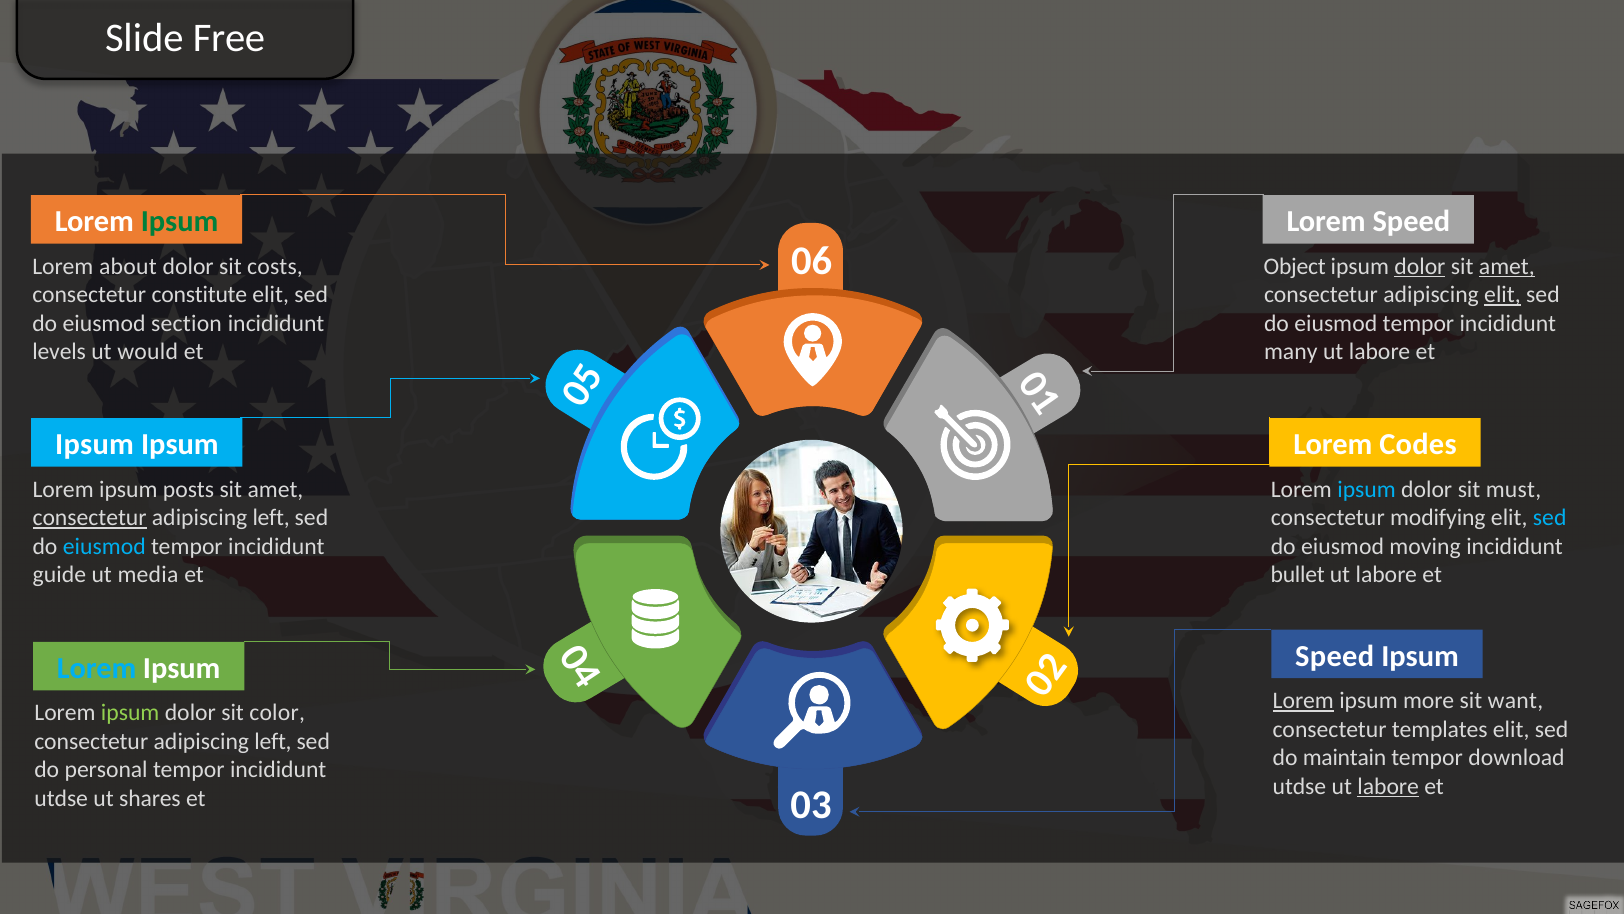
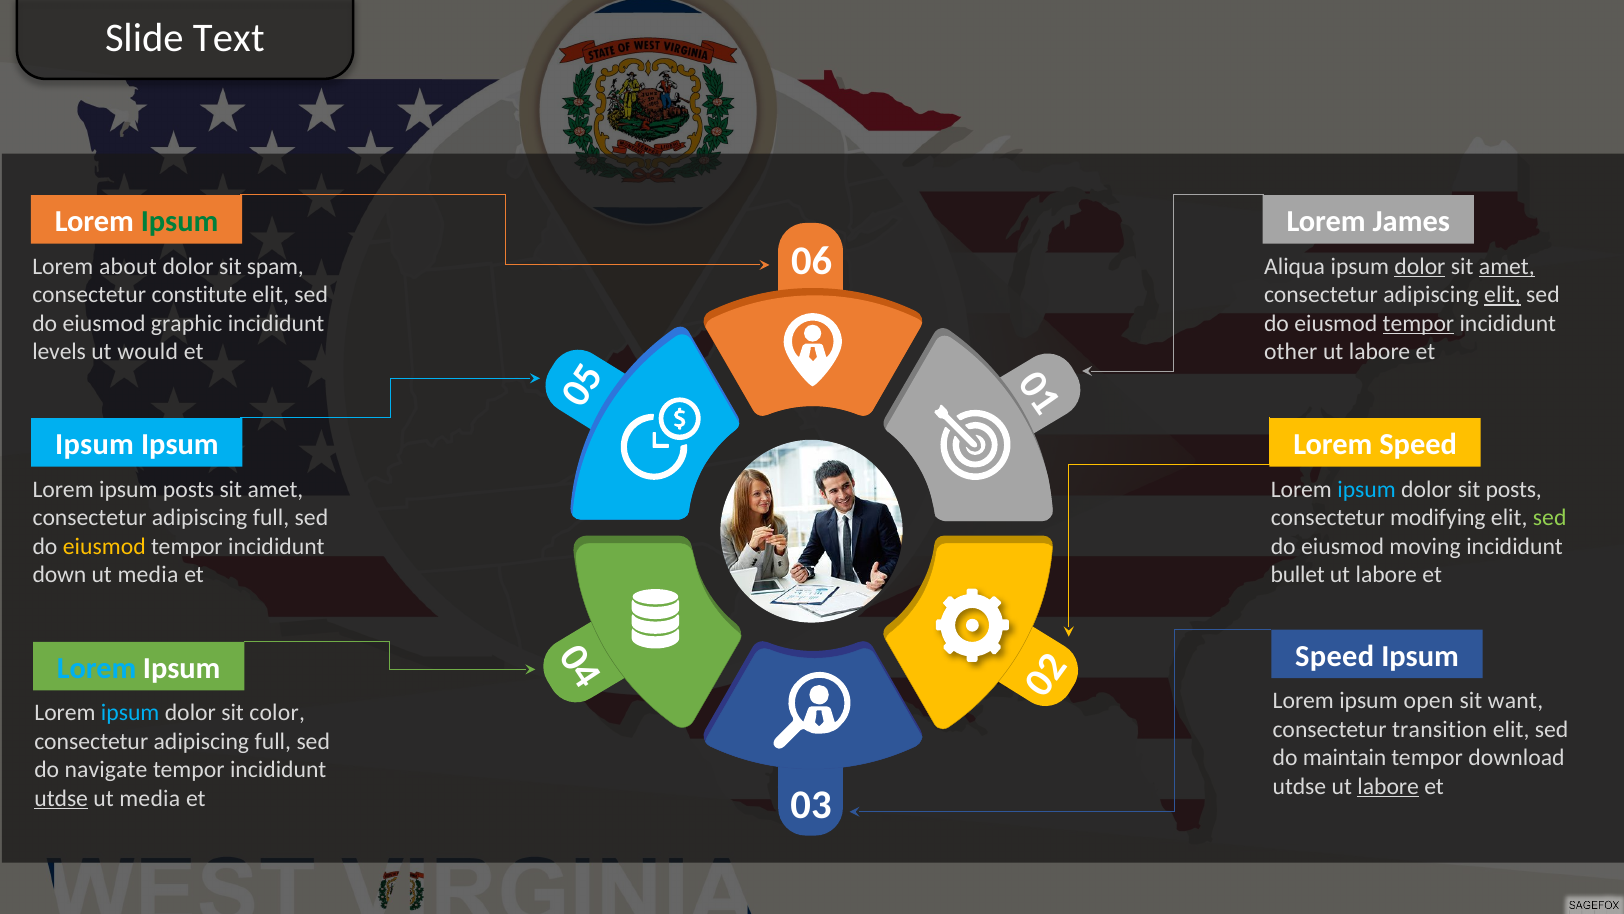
Free: Free -> Text
Lorem Speed: Speed -> James
costs: costs -> spam
Object: Object -> Aliqua
section: section -> graphic
tempor at (1418, 323) underline: none -> present
many: many -> other
Lorem Codes: Codes -> Speed
sit must: must -> posts
consectetur at (90, 518) underline: present -> none
left at (271, 518): left -> full
sed at (1550, 518) colour: light blue -> light green
eiusmod at (104, 546) colour: light blue -> yellow
guide: guide -> down
Lorem at (1303, 700) underline: present -> none
more: more -> open
ipsum at (130, 713) colour: light green -> light blue
templates: templates -> transition
left at (273, 741): left -> full
personal: personal -> navigate
utdse at (61, 798) underline: none -> present
shares at (150, 798): shares -> media
